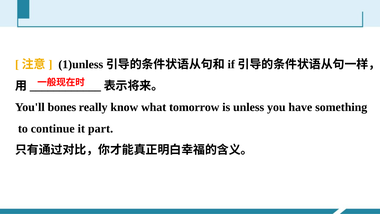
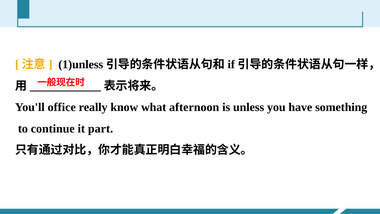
bones: bones -> office
tomorrow: tomorrow -> afternoon
